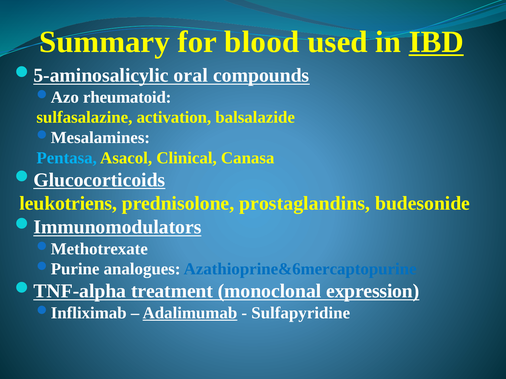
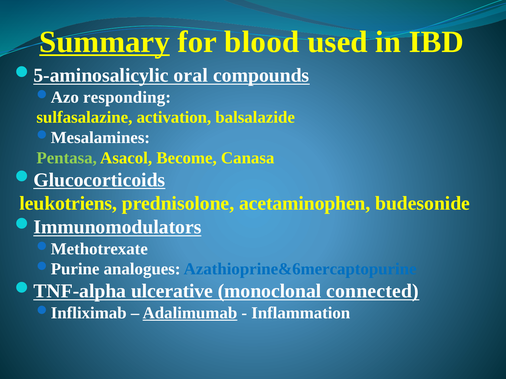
Summary underline: none -> present
IBD underline: present -> none
rheumatoid: rheumatoid -> responding
Pentasa colour: light blue -> light green
Clinical: Clinical -> Become
prostaglandins: prostaglandins -> acetaminophen
treatment: treatment -> ulcerative
expression: expression -> connected
Sulfapyridine: Sulfapyridine -> Inflammation
